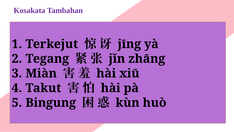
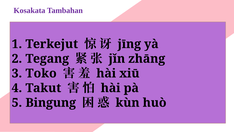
Miàn: Miàn -> Toko
